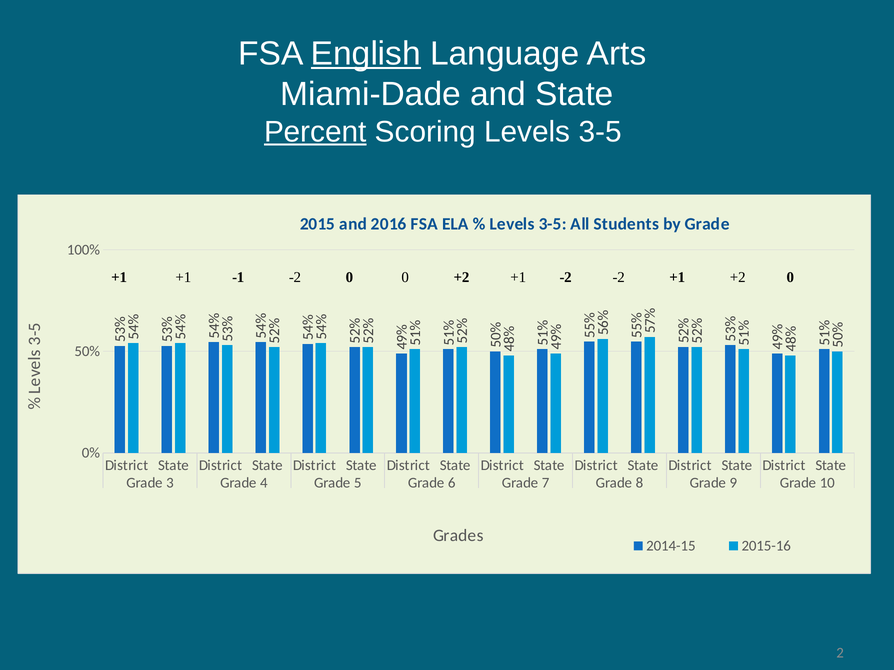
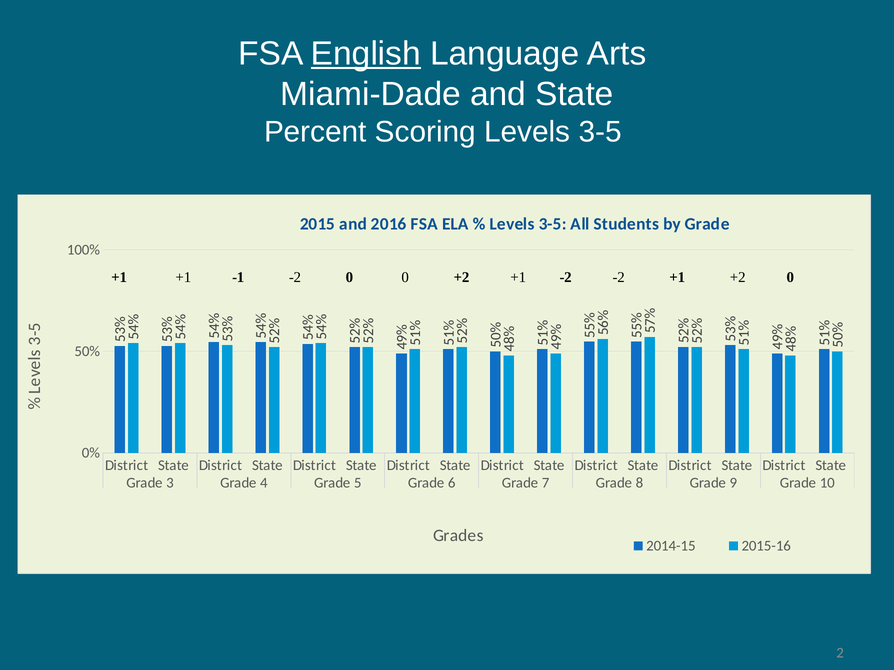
Percent underline: present -> none
